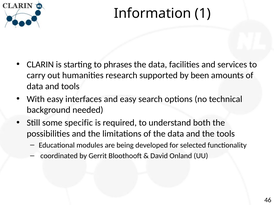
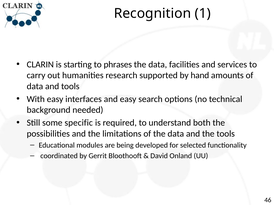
Information: Information -> Recognition
been: been -> hand
